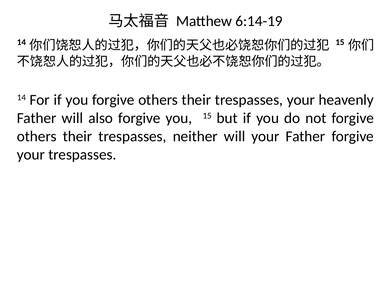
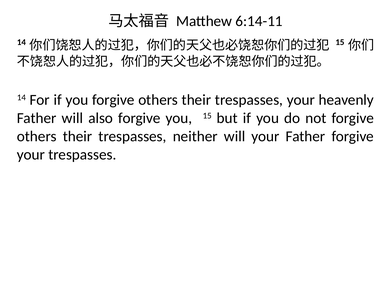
6:14-19: 6:14-19 -> 6:14-11
